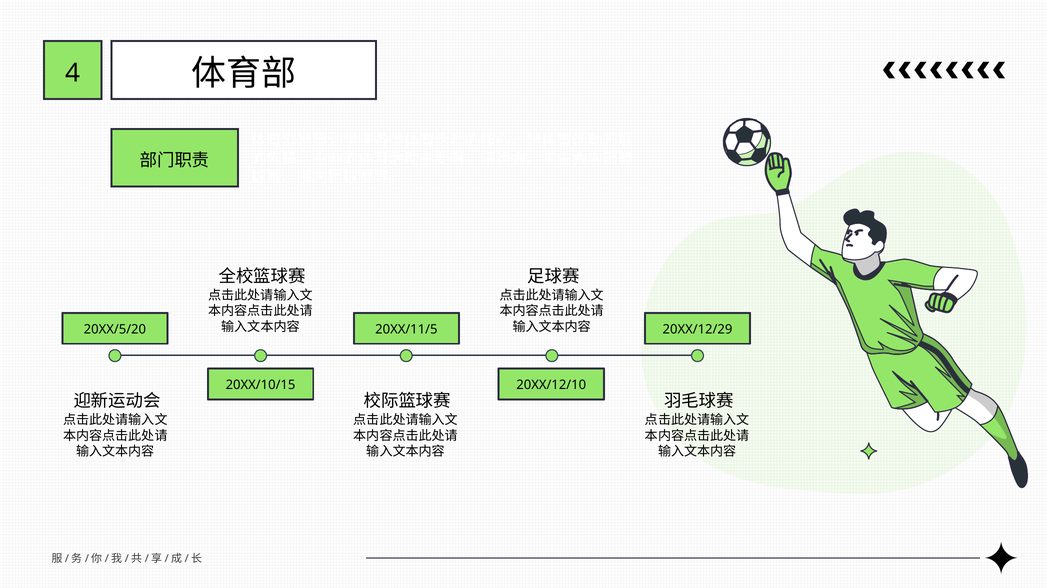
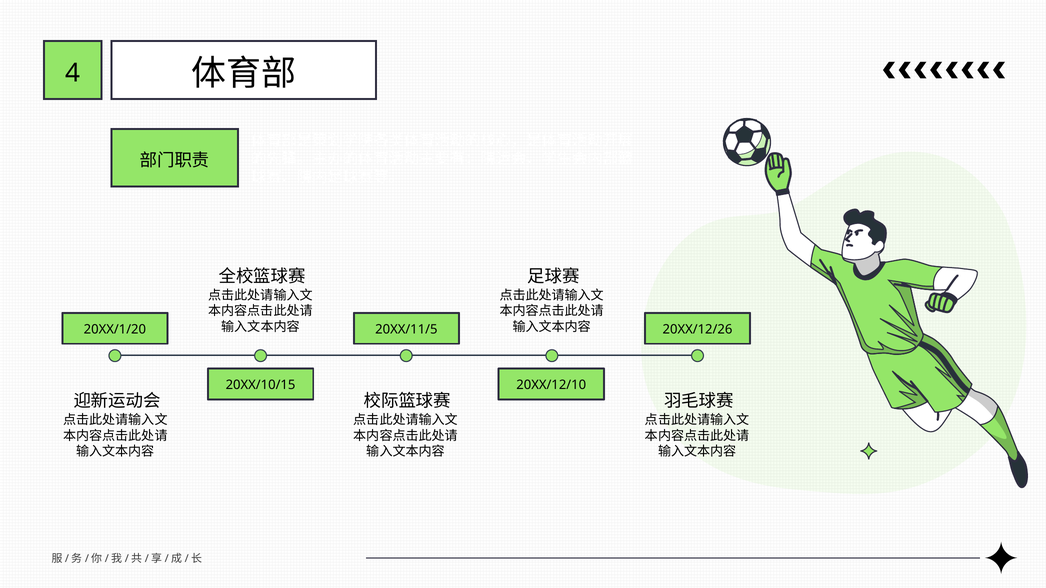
20XX/5/20: 20XX/5/20 -> 20XX/1/20
20XX/12/29: 20XX/12/29 -> 20XX/12/26
